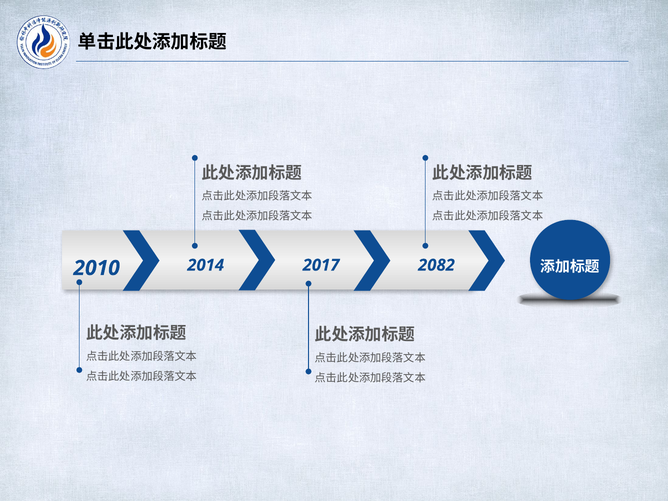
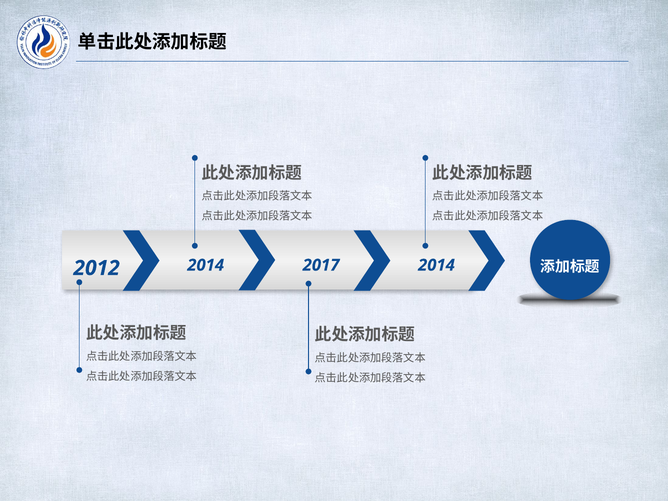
2010: 2010 -> 2012
2017 2082: 2082 -> 2014
